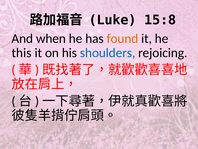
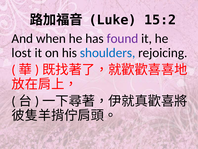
15:8: 15:8 -> 15:2
found colour: orange -> purple
this: this -> lost
